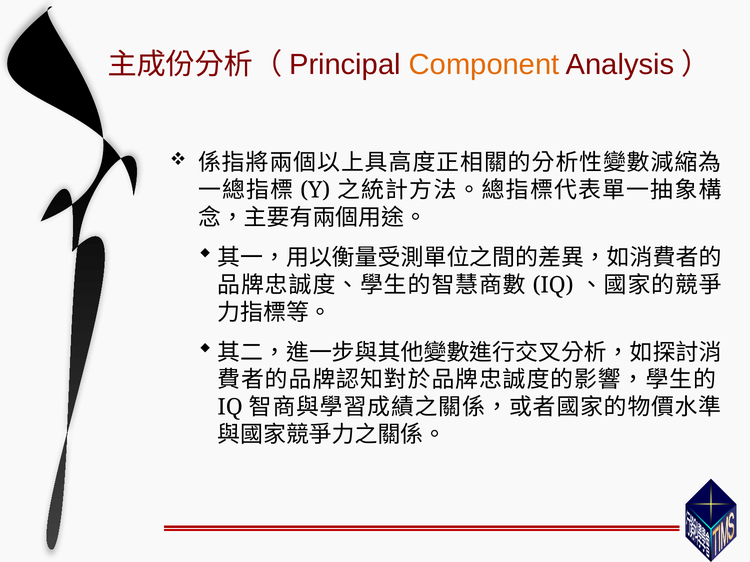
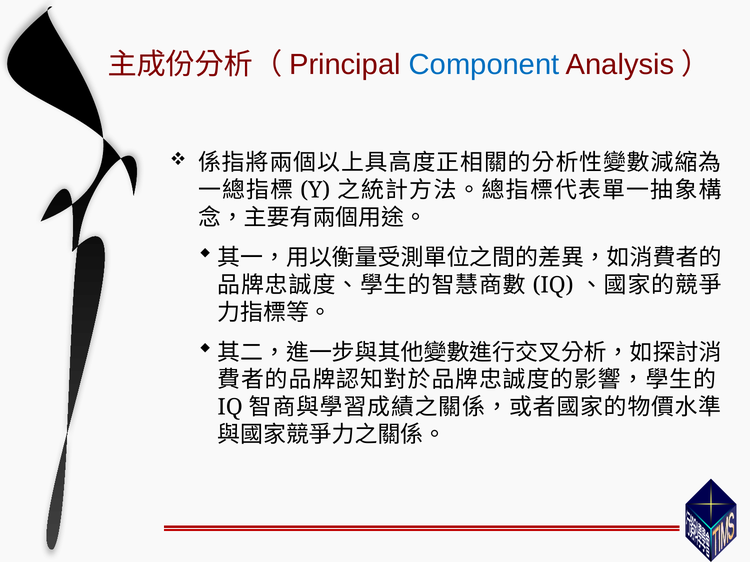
Component colour: orange -> blue
